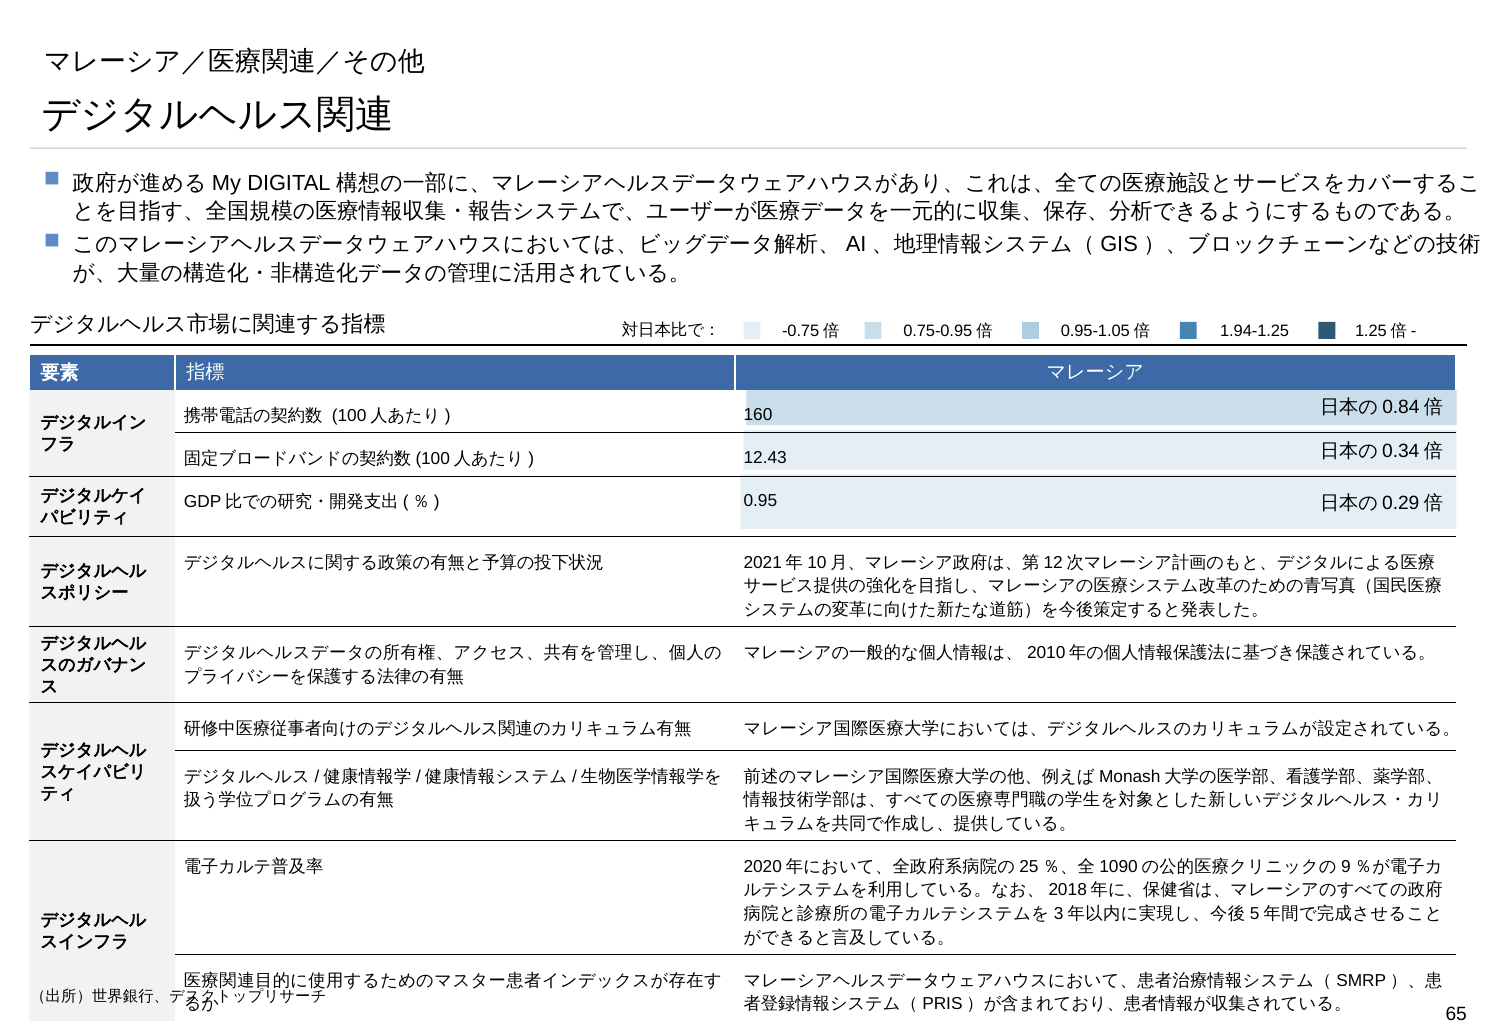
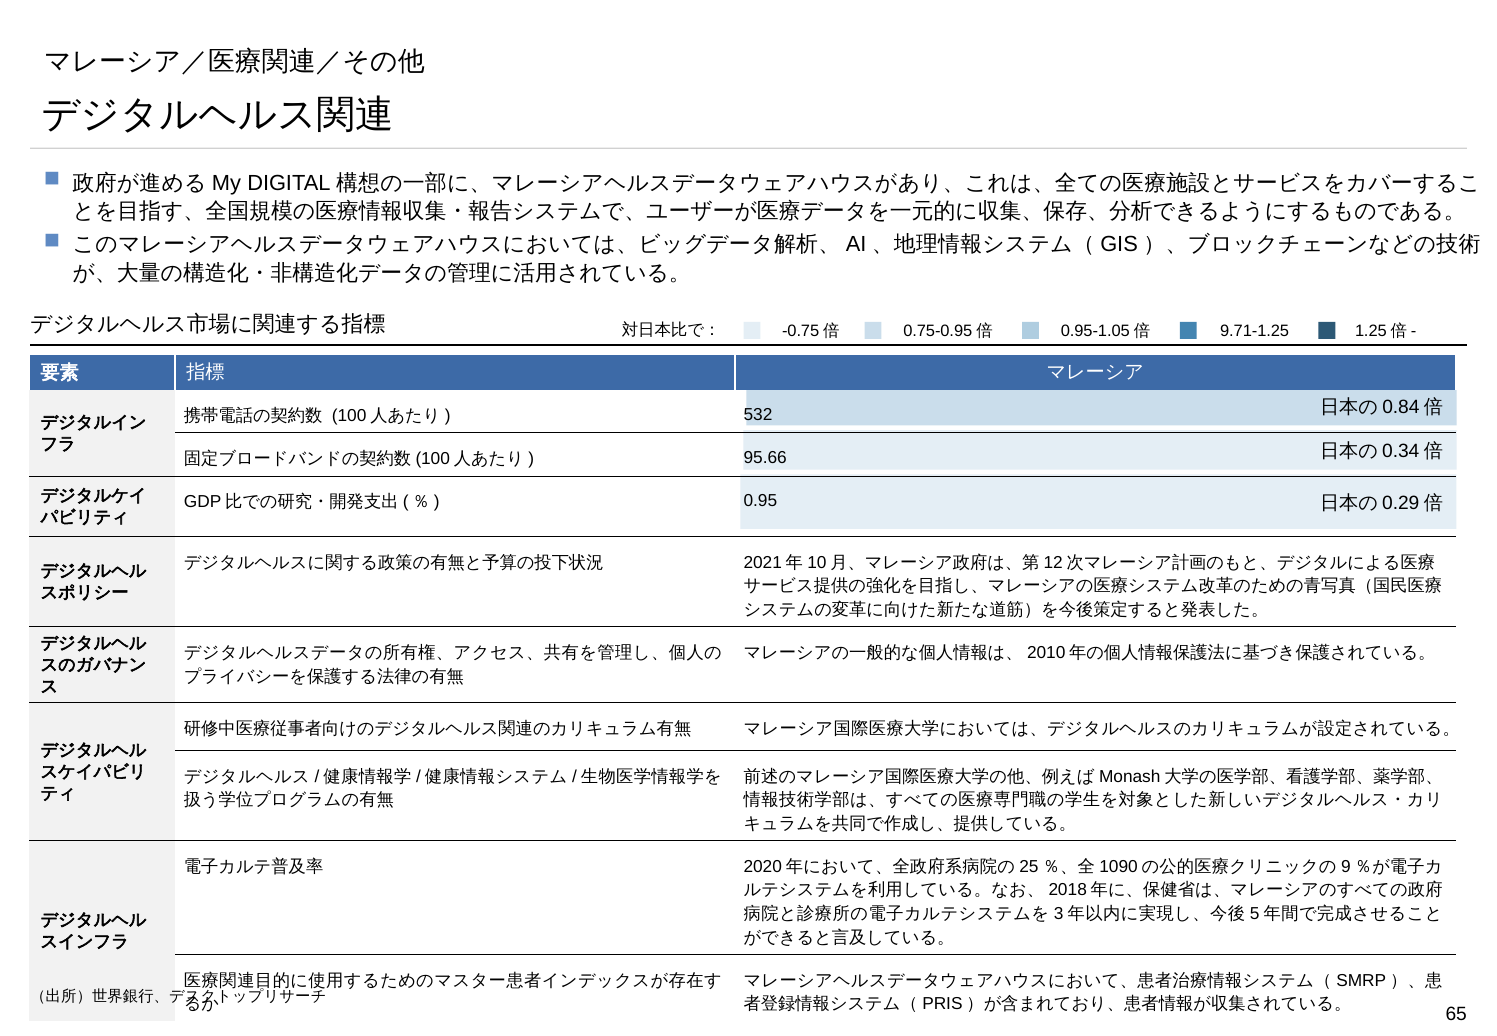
1.94-1.25: 1.94-1.25 -> 9.71-1.25
160: 160 -> 532
12.43: 12.43 -> 95.66
